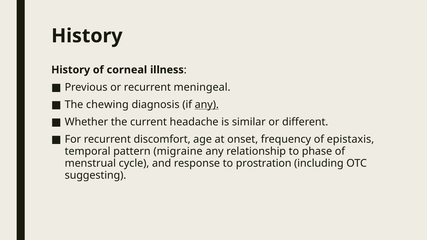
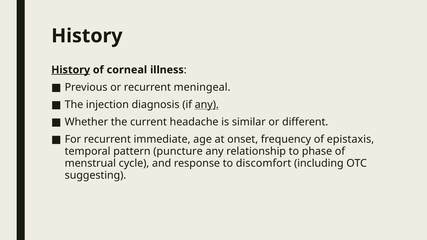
History at (71, 70) underline: none -> present
chewing: chewing -> injection
discomfort: discomfort -> immediate
migraine: migraine -> puncture
prostration: prostration -> discomfort
